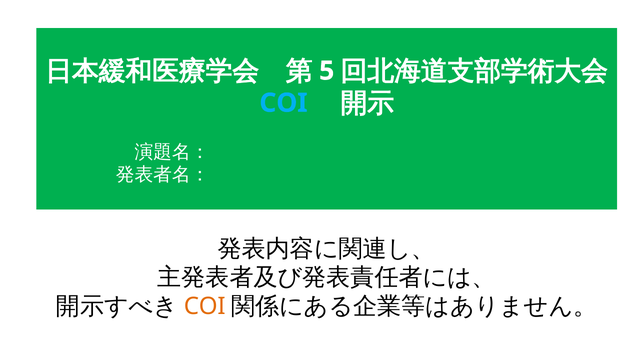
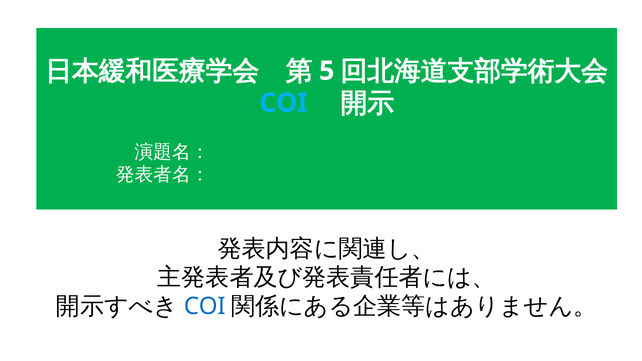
COI at (205, 306) colour: orange -> blue
